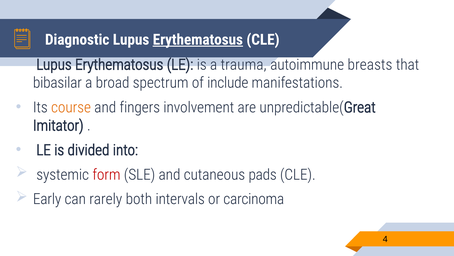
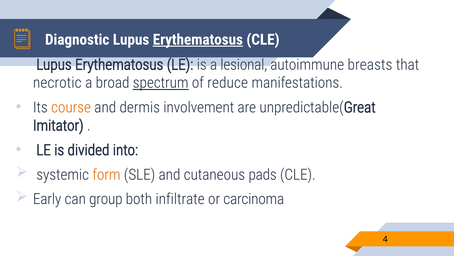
trauma: trauma -> lesional
bibasilar: bibasilar -> necrotic
spectrum underline: none -> present
include: include -> reduce
fingers: fingers -> dermis
form colour: red -> orange
rarely: rarely -> group
intervals: intervals -> infiltrate
